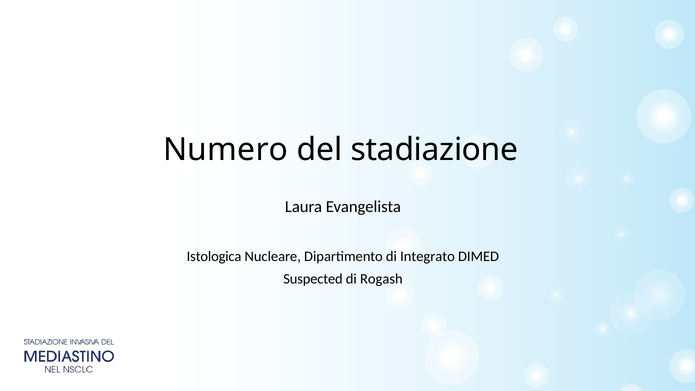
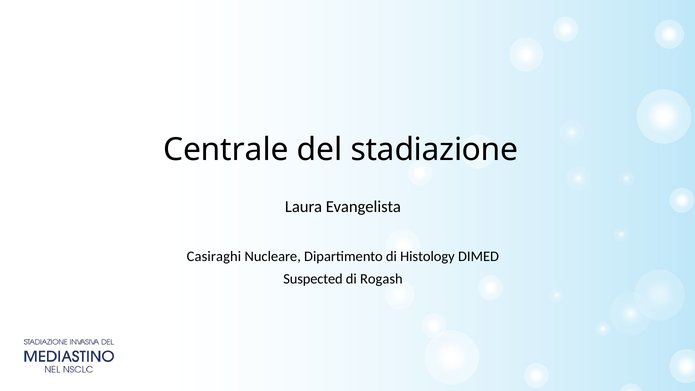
Numero: Numero -> Centrale
Istologica: Istologica -> Casiraghi
Integrato: Integrato -> Histology
